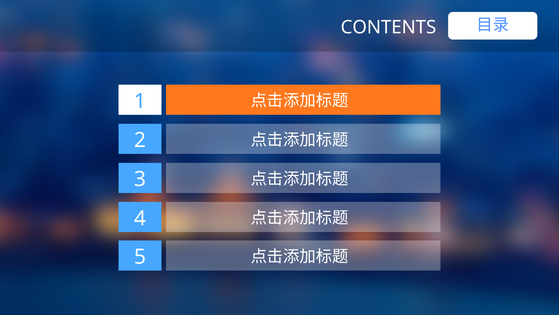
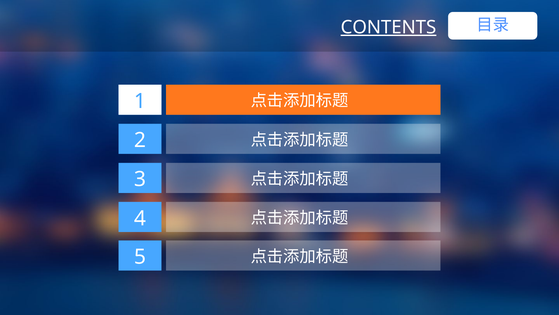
CONTENTS underline: none -> present
